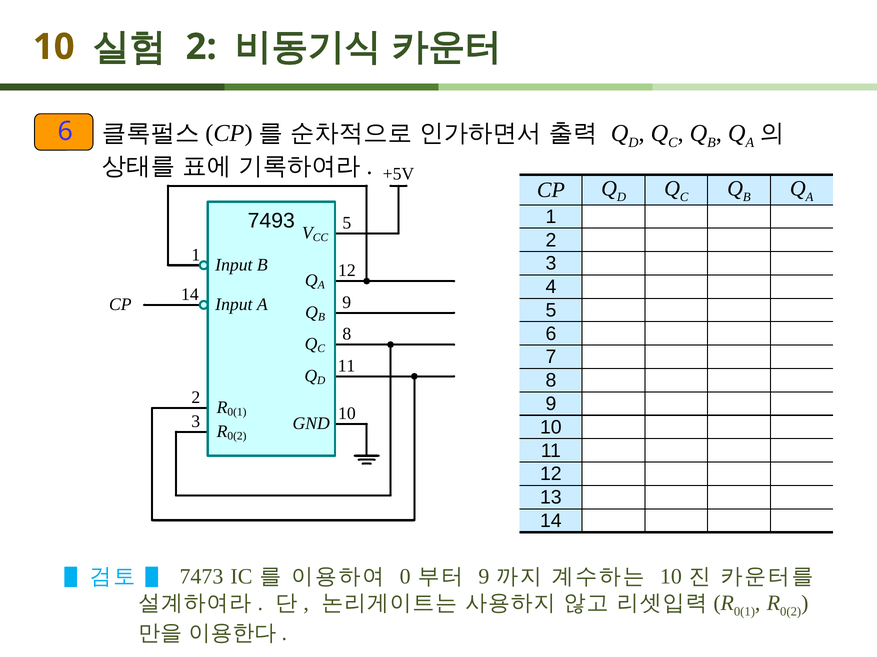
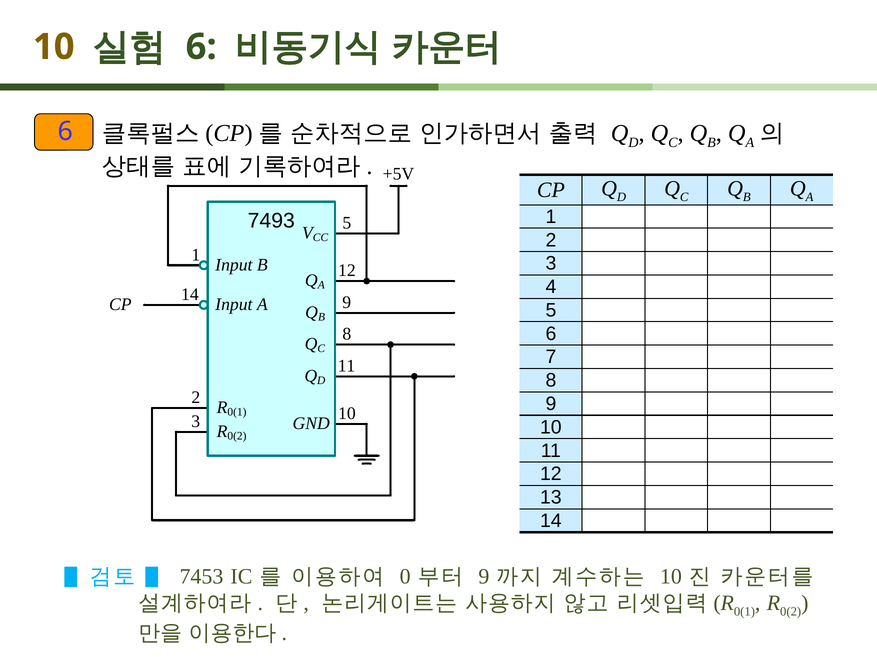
2 at (201, 47): 2 -> 6
7473: 7473 -> 7453
